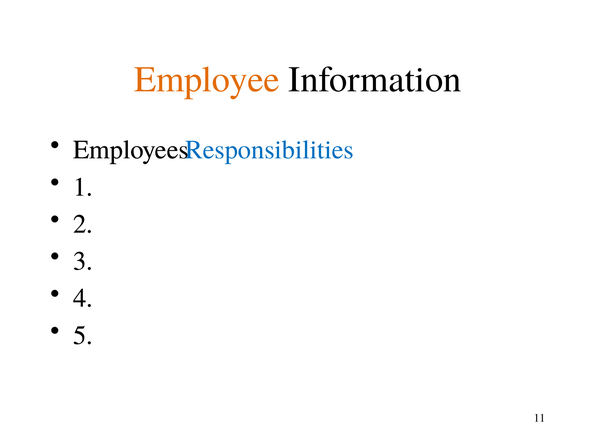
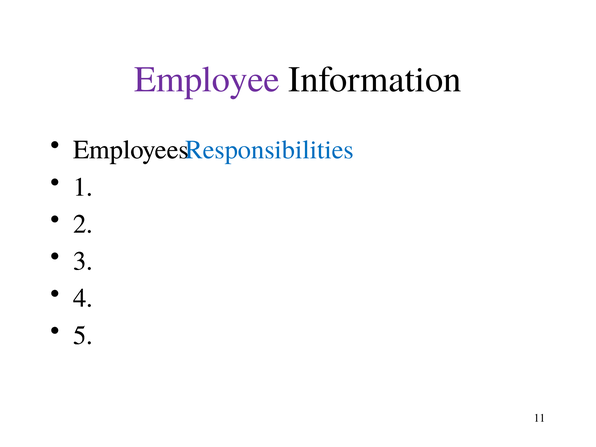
Employee at (207, 80) colour: orange -> purple
